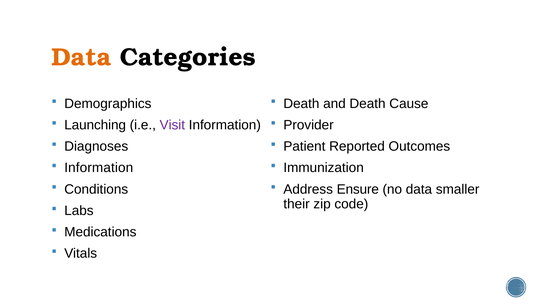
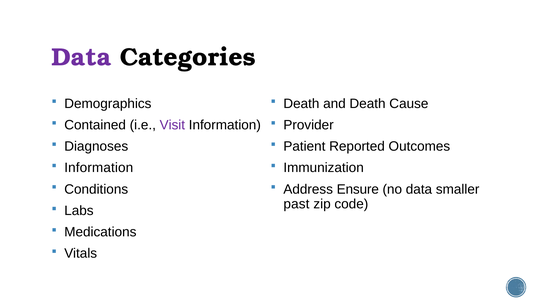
Data at (81, 57) colour: orange -> purple
Launching: Launching -> Contained
their: their -> past
